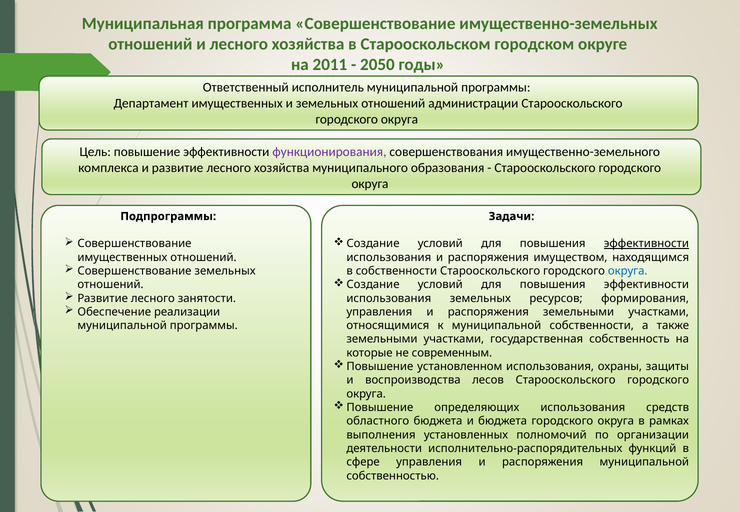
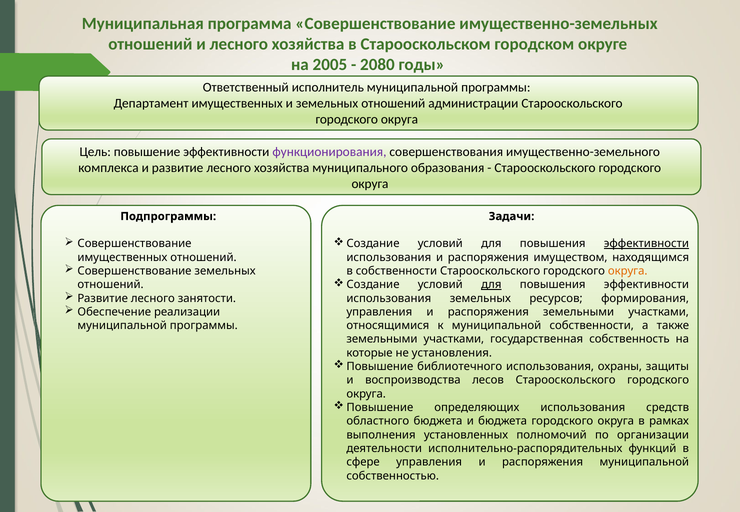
2011: 2011 -> 2005
2050: 2050 -> 2080
округа at (628, 271) colour: blue -> orange
для at (491, 285) underline: none -> present
современным: современным -> установления
установленном: установленном -> библиотечного
